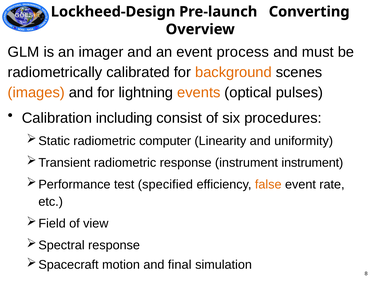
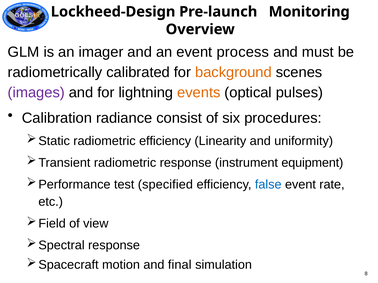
Converting: Converting -> Monitoring
images colour: orange -> purple
including: including -> radiance
radiometric computer: computer -> efficiency
instrument instrument: instrument -> equipment
false colour: orange -> blue
